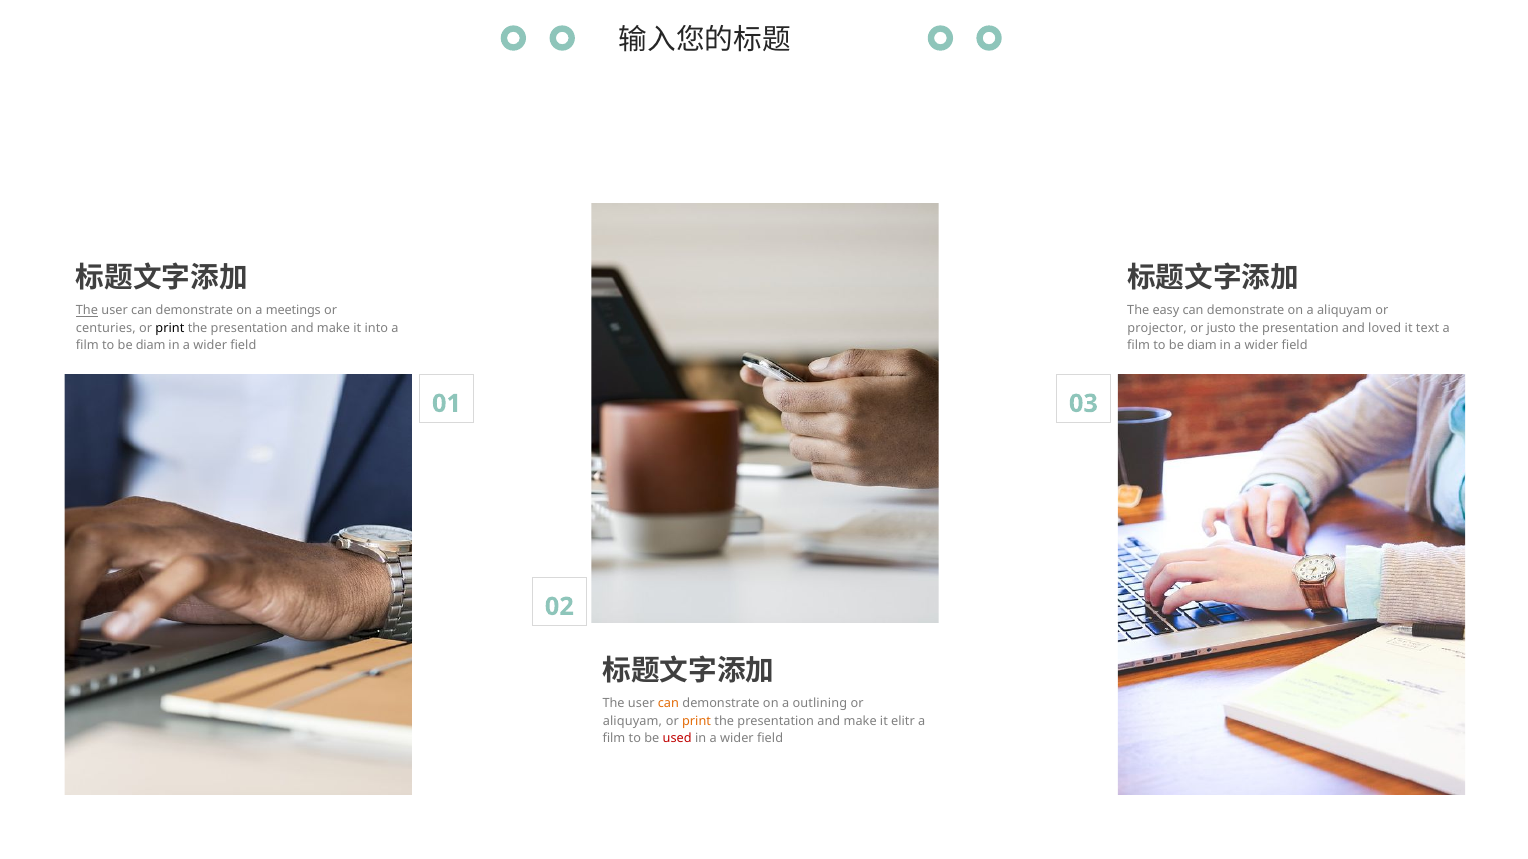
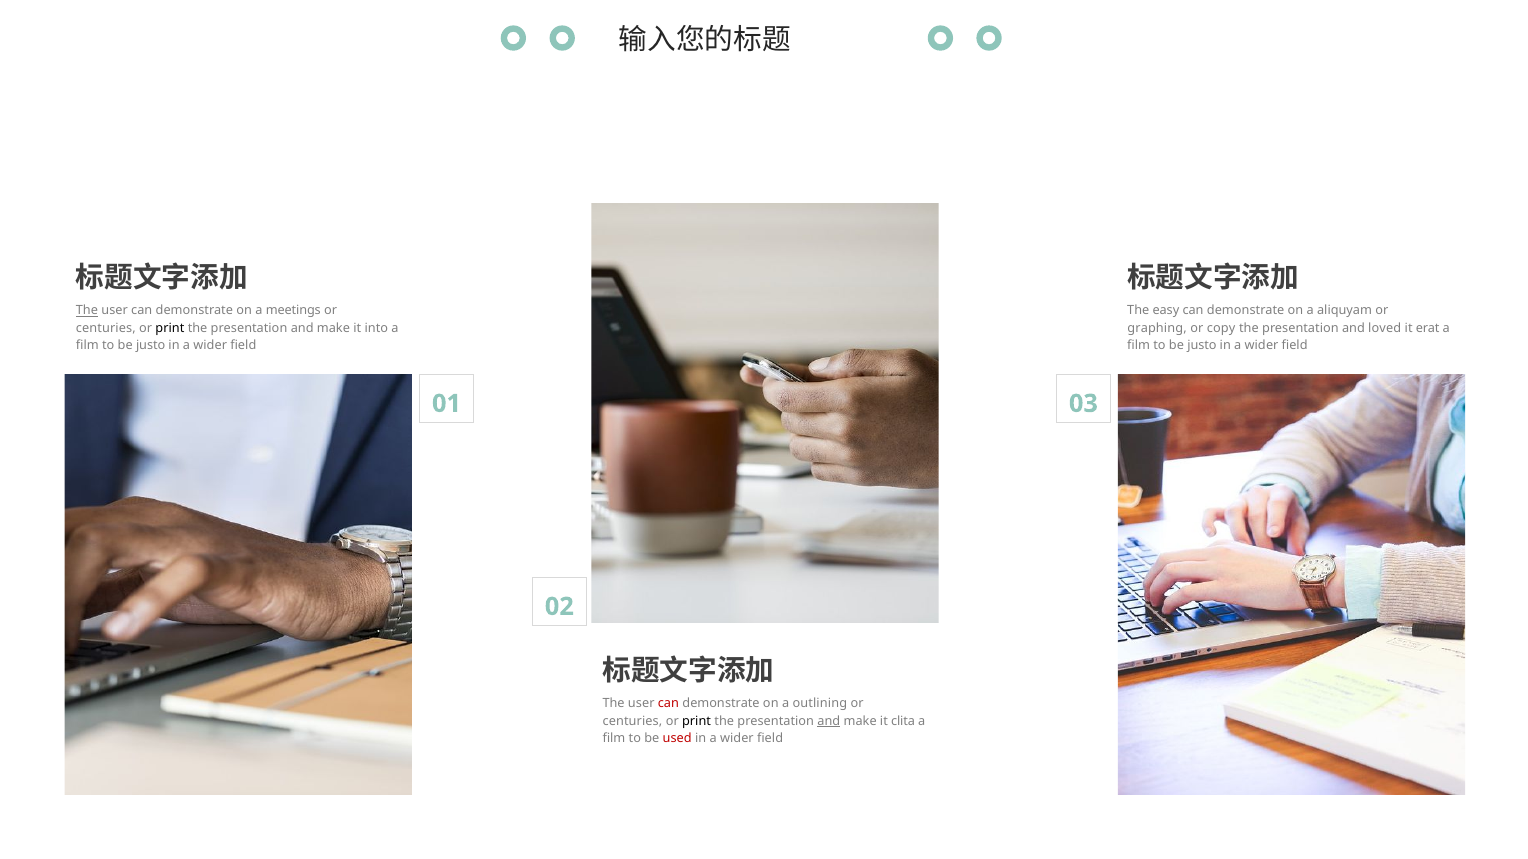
projector: projector -> graphing
justo: justo -> copy
text: text -> erat
diam at (151, 345): diam -> justo
diam at (1202, 345): diam -> justo
can at (668, 704) colour: orange -> red
aliquyam at (632, 721): aliquyam -> centuries
print at (697, 721) colour: orange -> black
and at (829, 721) underline: none -> present
elitr: elitr -> clita
